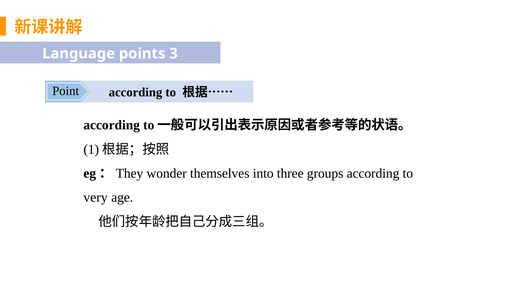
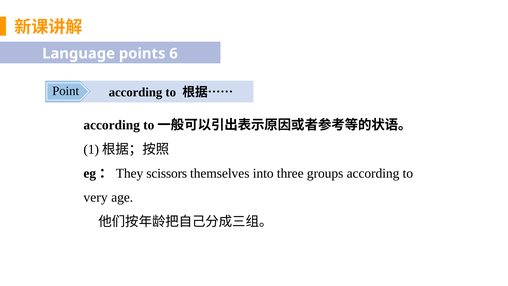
3: 3 -> 6
wonder: wonder -> scissors
